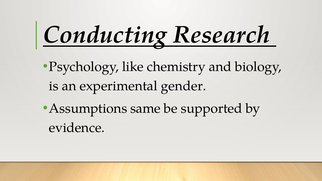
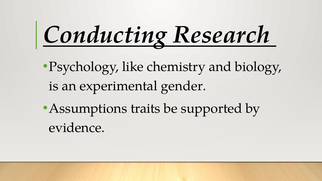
same: same -> traits
